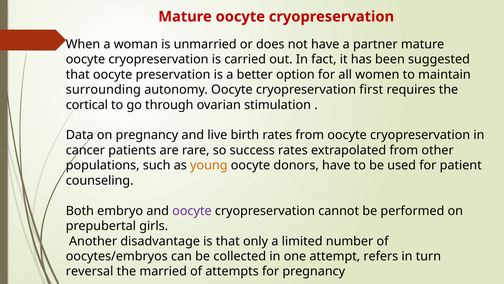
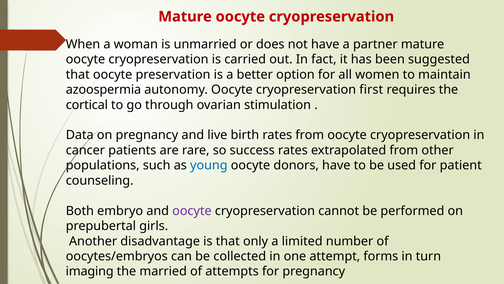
surrounding: surrounding -> azoospermia
young colour: orange -> blue
refers: refers -> forms
reversal: reversal -> imaging
